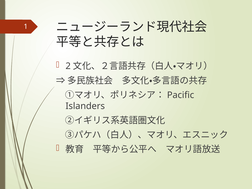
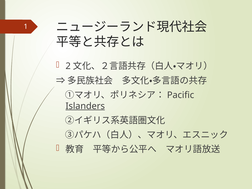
Islanders underline: none -> present
